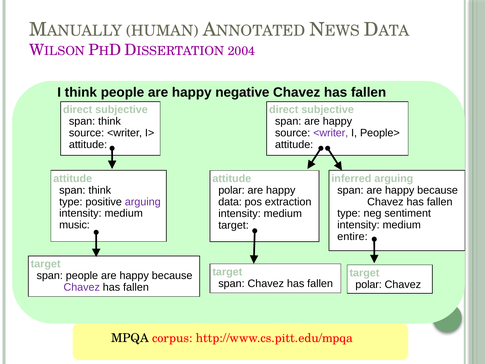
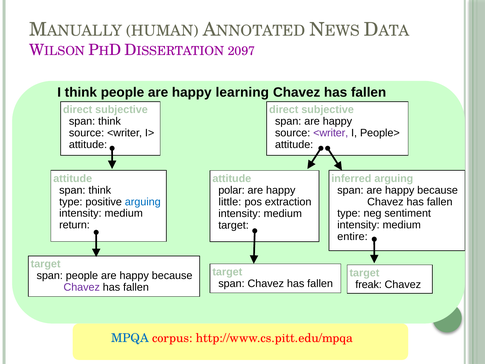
2004: 2004 -> 2097
negative: negative -> learning
arguing at (143, 202) colour: purple -> blue
data: data -> little
music: music -> return
polar at (369, 284): polar -> freak
MPQA colour: black -> blue
